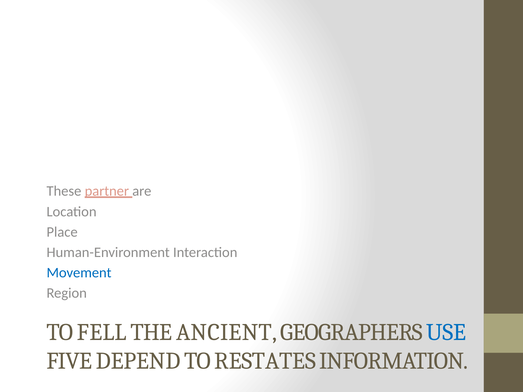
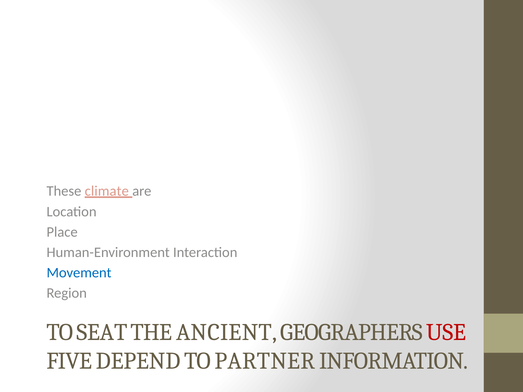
partner: partner -> climate
FELL: FELL -> SEAT
USE colour: blue -> red
RESTATES: RESTATES -> PARTNER
